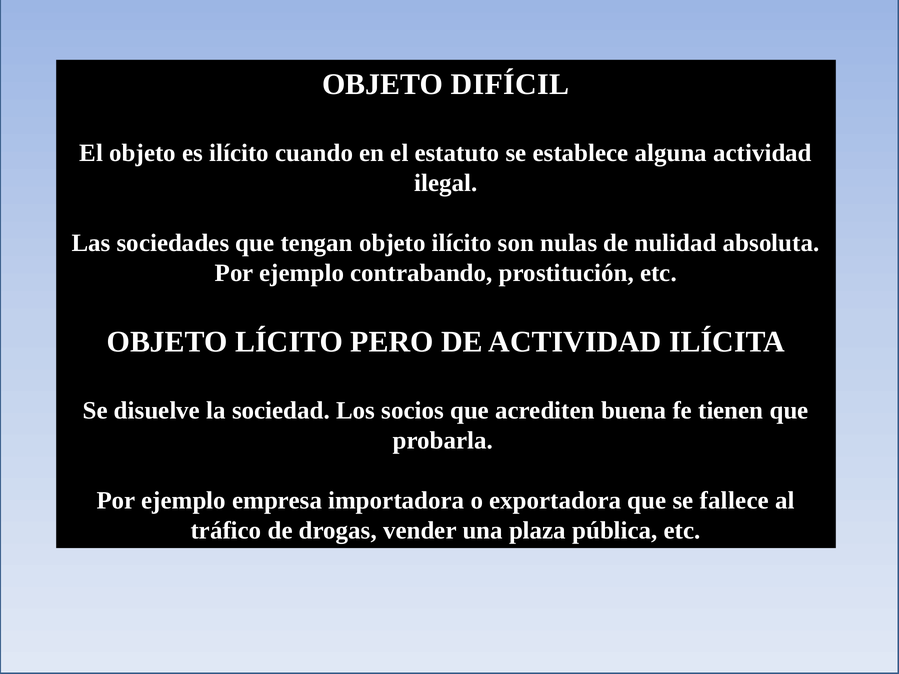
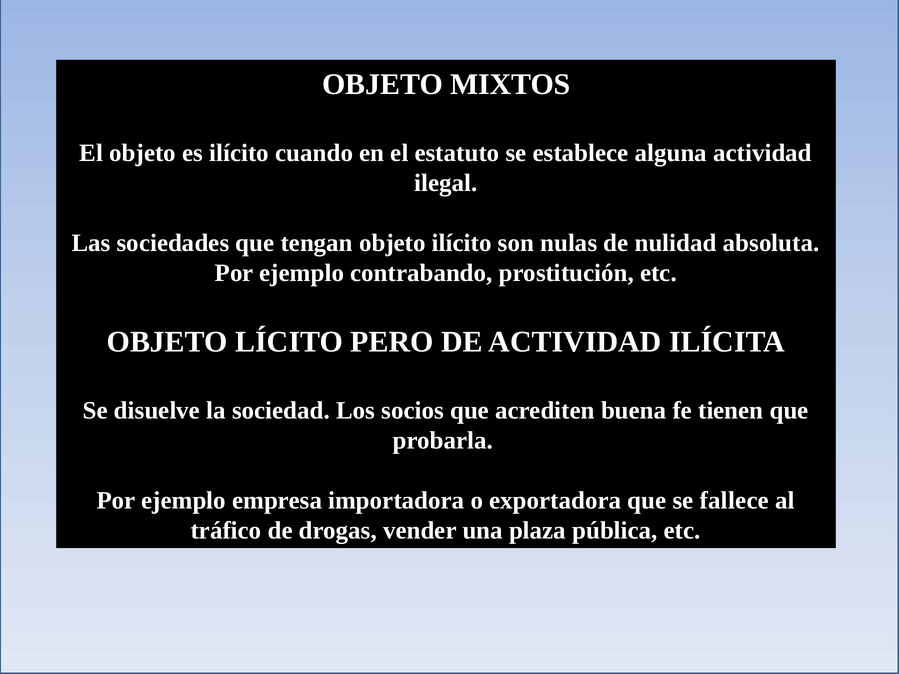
DIFÍCIL: DIFÍCIL -> MIXTOS
